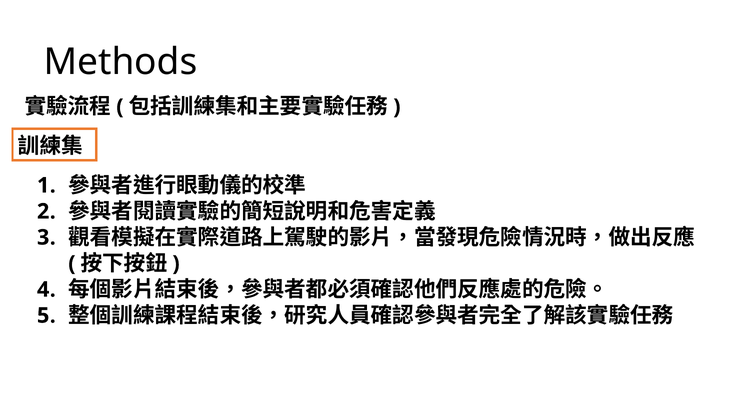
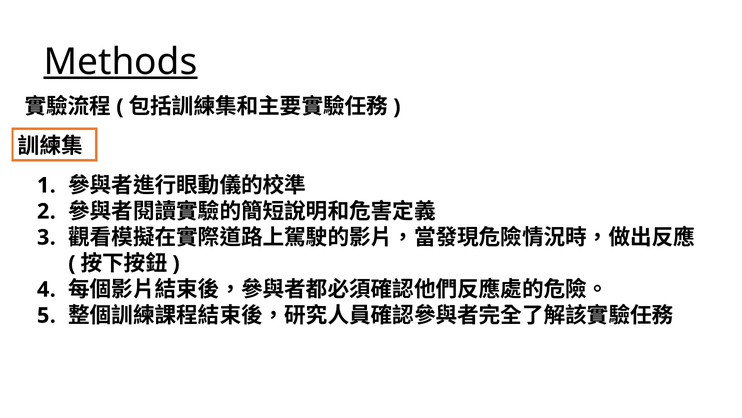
Methods underline: none -> present
